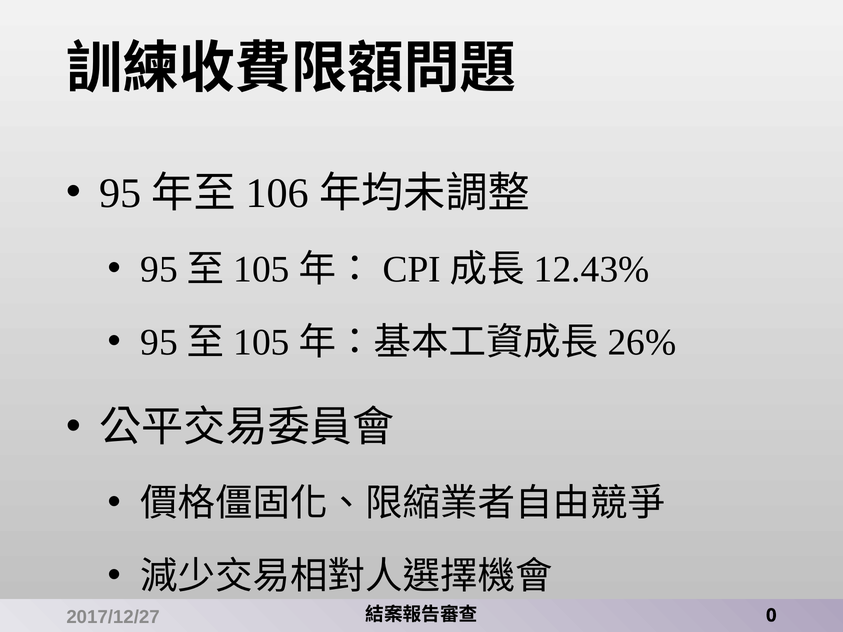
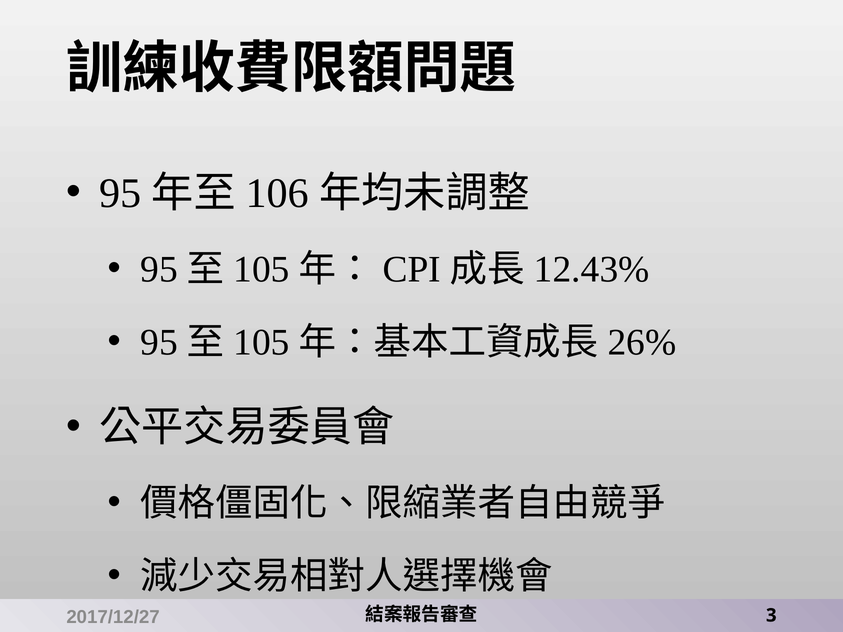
0: 0 -> 3
